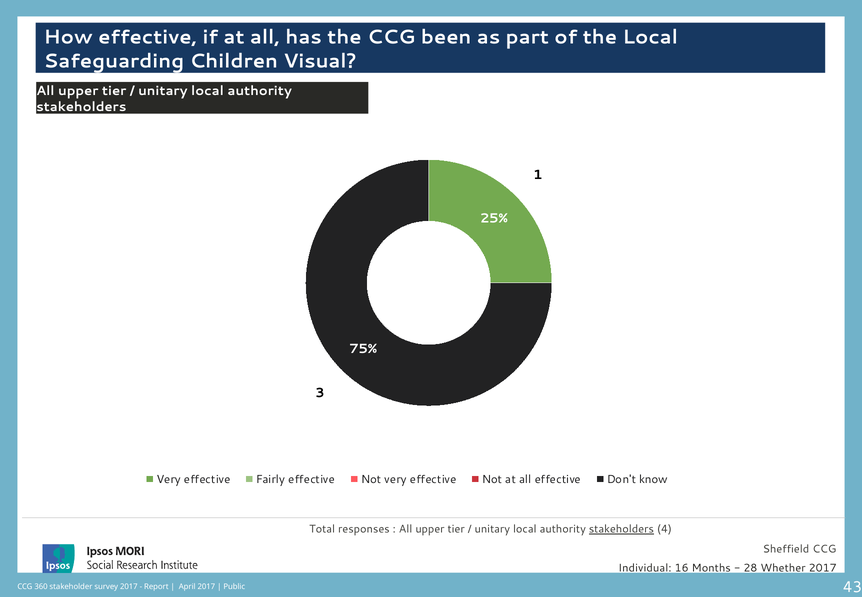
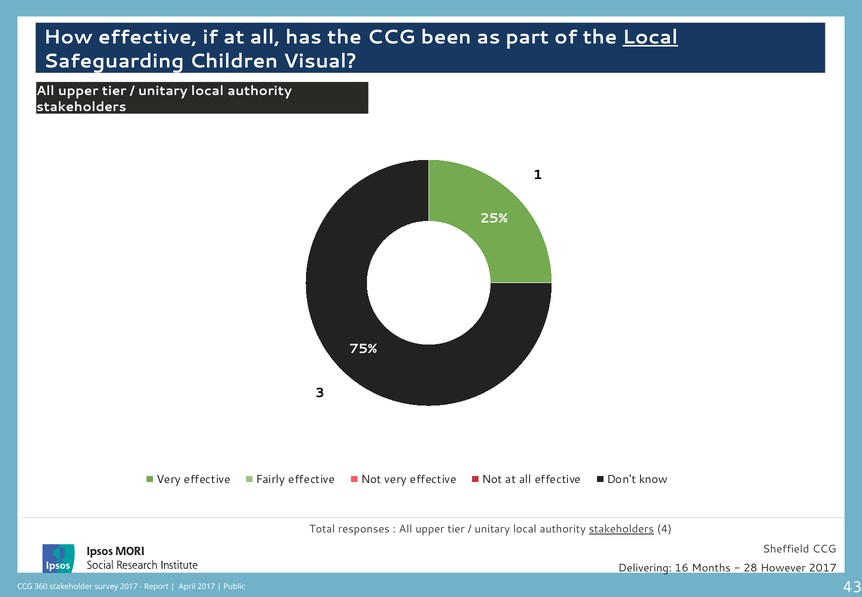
Local at (650, 37) underline: none -> present
Individual: Individual -> Delivering
Whether: Whether -> However
